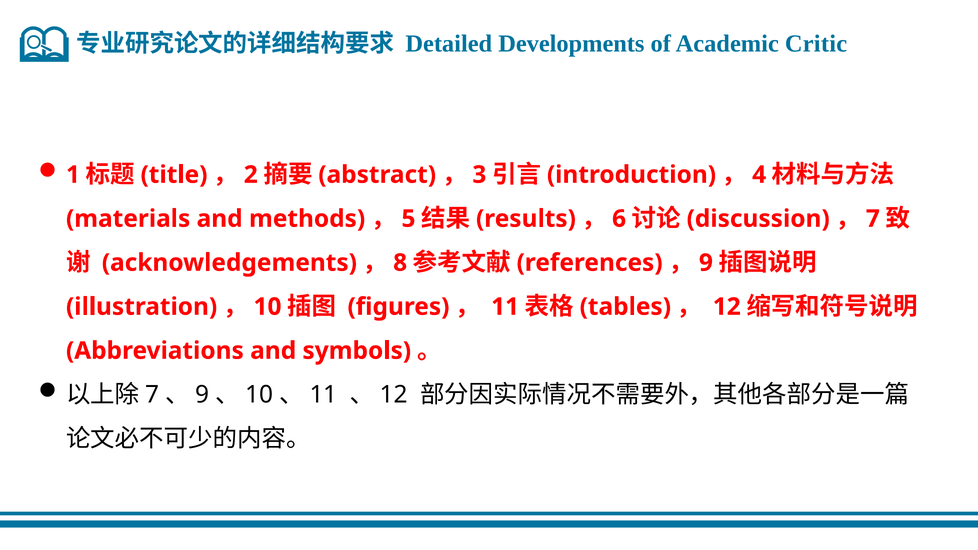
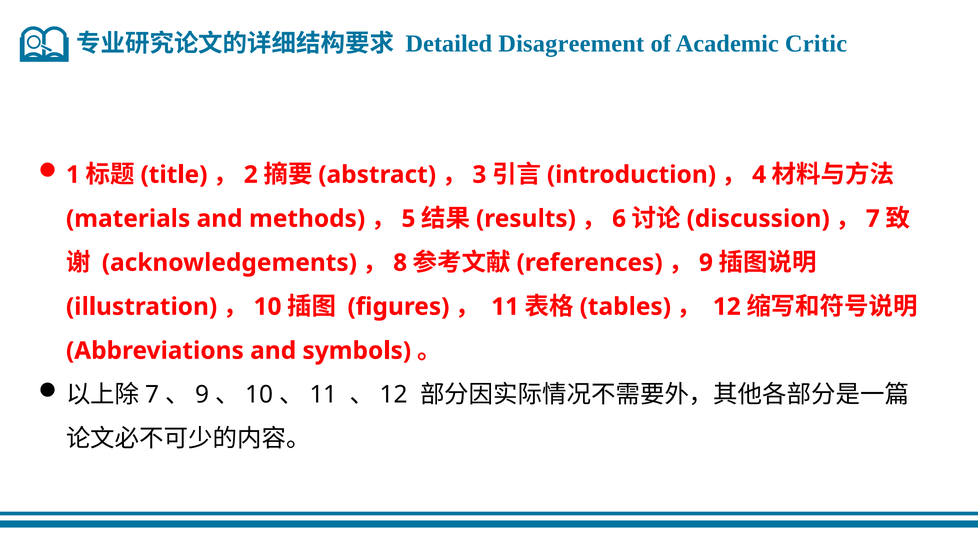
Developments: Developments -> Disagreement
